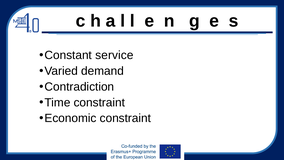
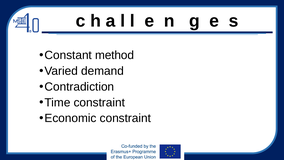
service: service -> method
